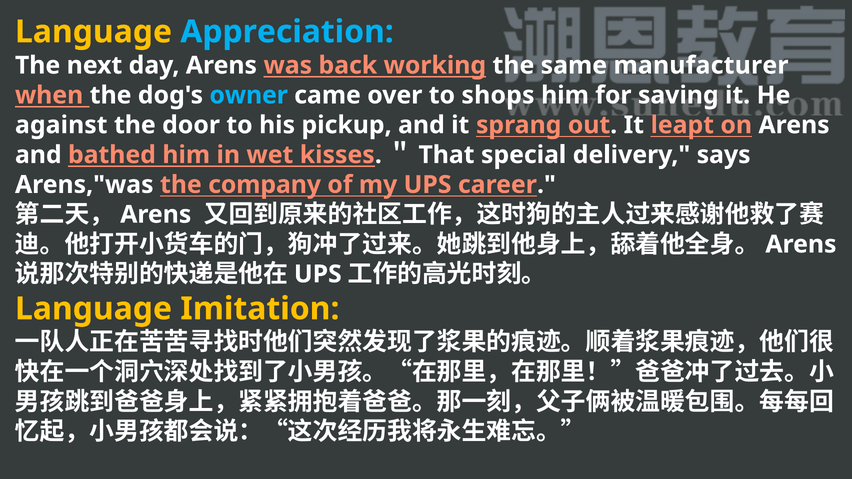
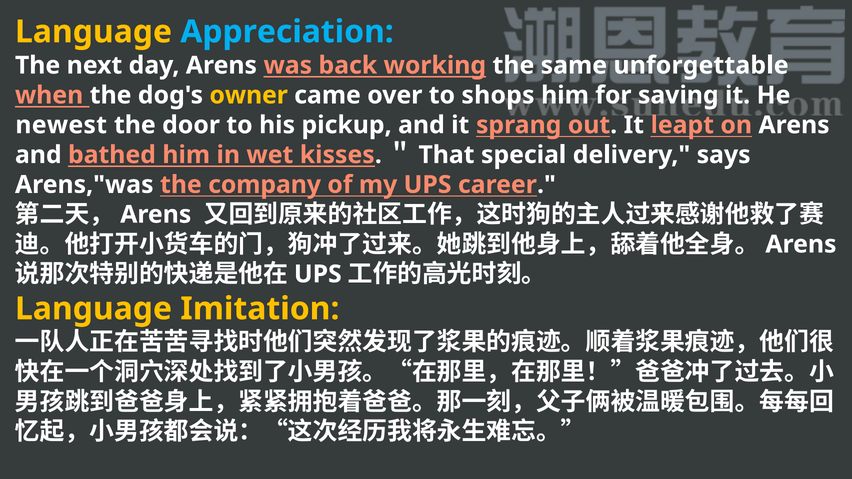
manufacturer: manufacturer -> unforgettable
owner colour: light blue -> yellow
against: against -> newest
